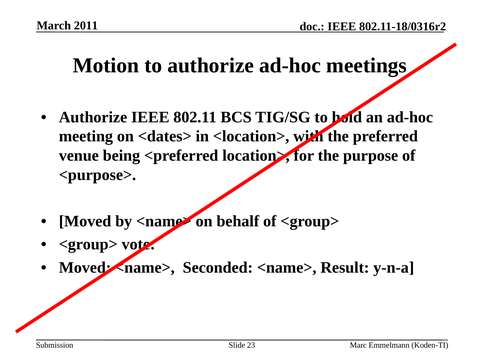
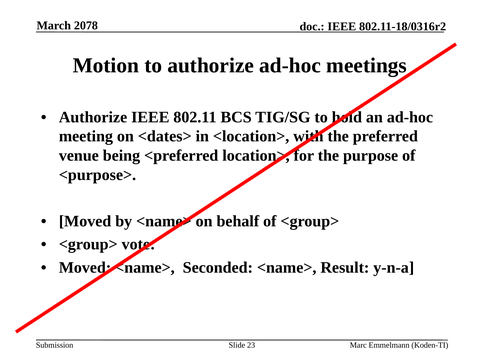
2011: 2011 -> 2078
